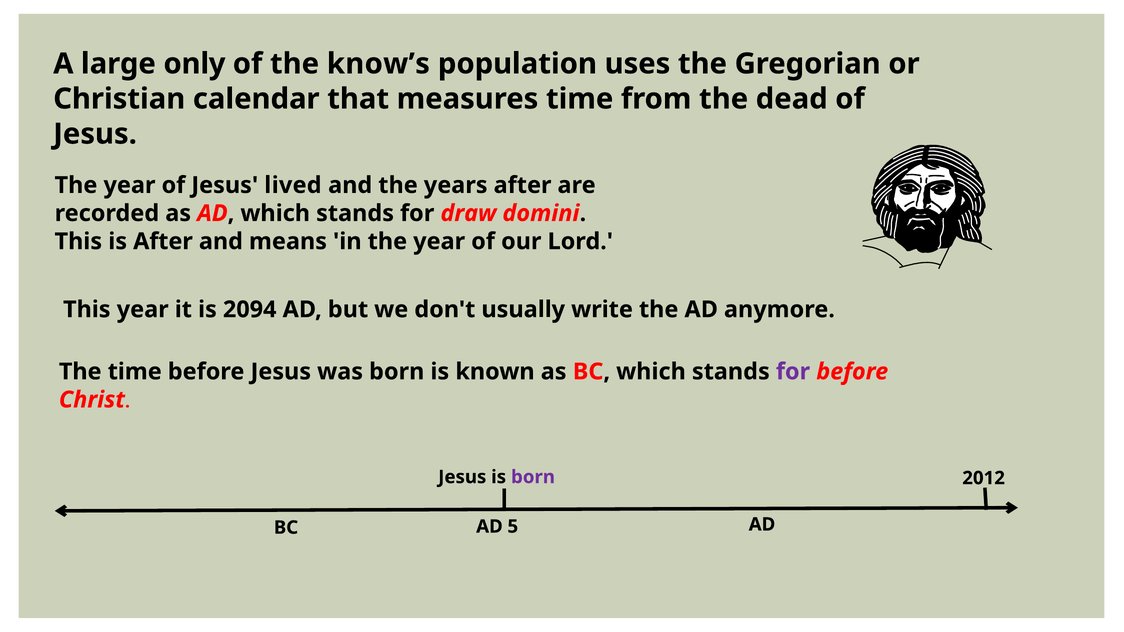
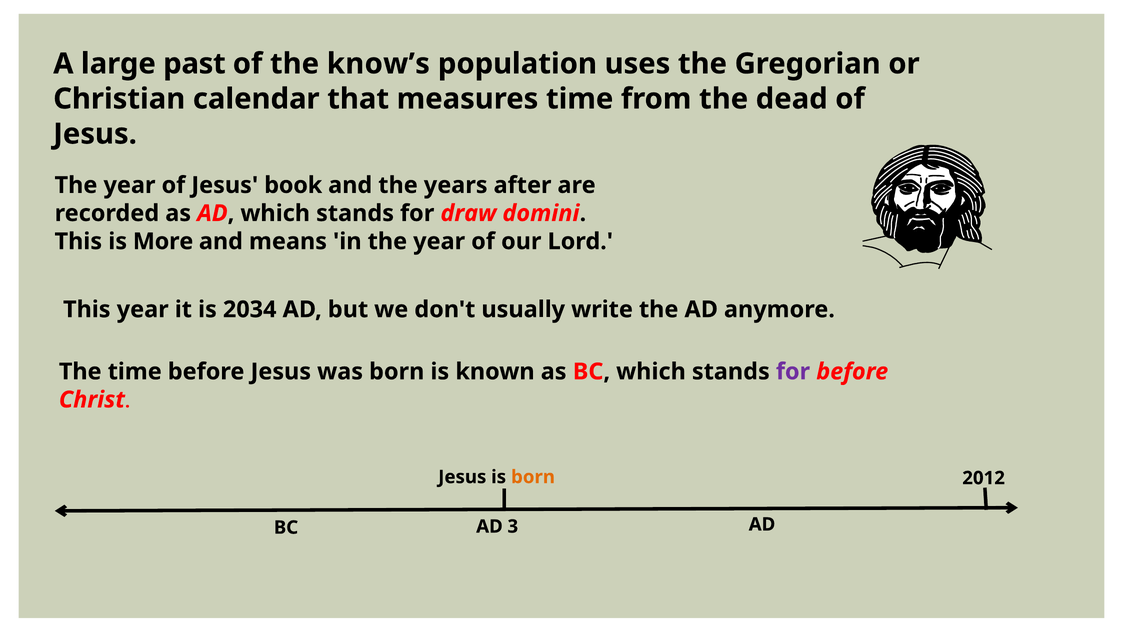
only: only -> past
lived: lived -> book
is After: After -> More
2094: 2094 -> 2034
born at (533, 477) colour: purple -> orange
5: 5 -> 3
